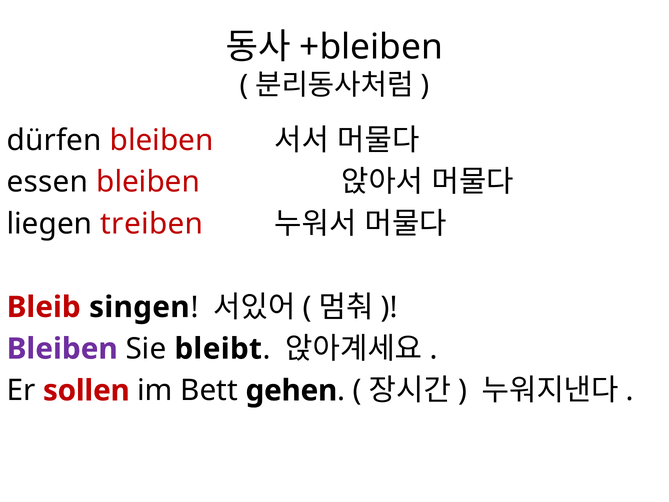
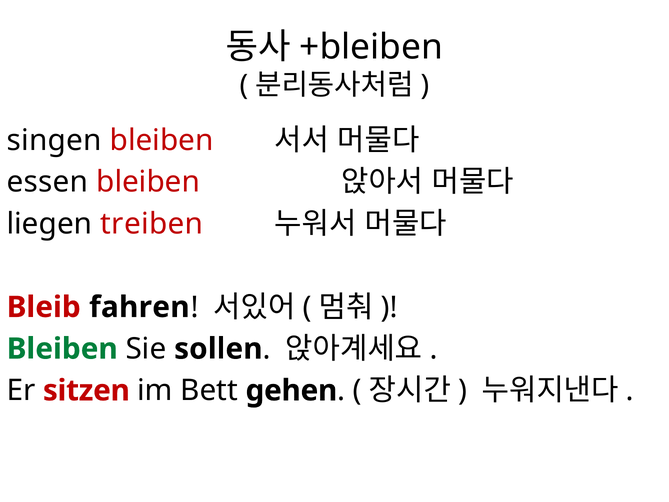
dürfen: dürfen -> singen
singen: singen -> fahren
Bleiben at (62, 349) colour: purple -> green
bleibt: bleibt -> sollen
sollen: sollen -> sitzen
